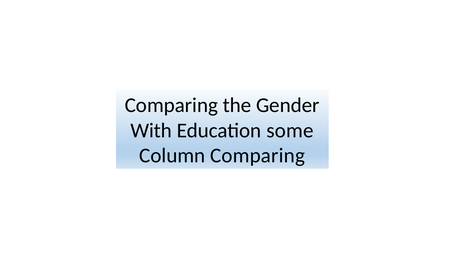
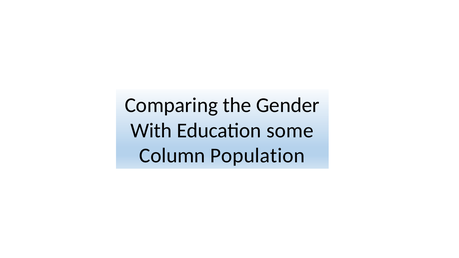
Column Comparing: Comparing -> Population
